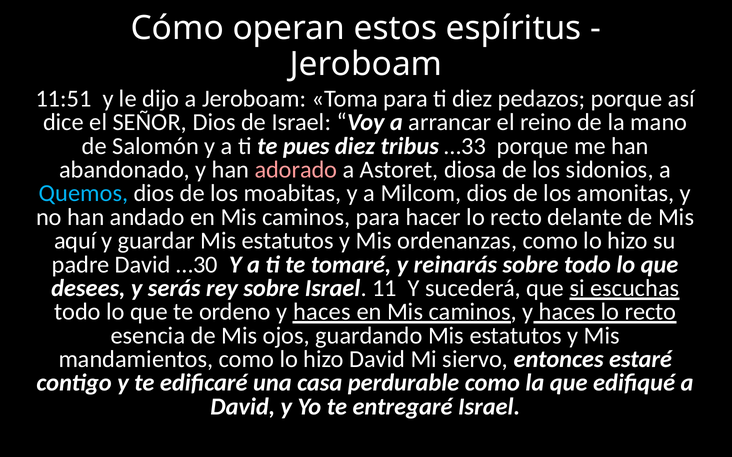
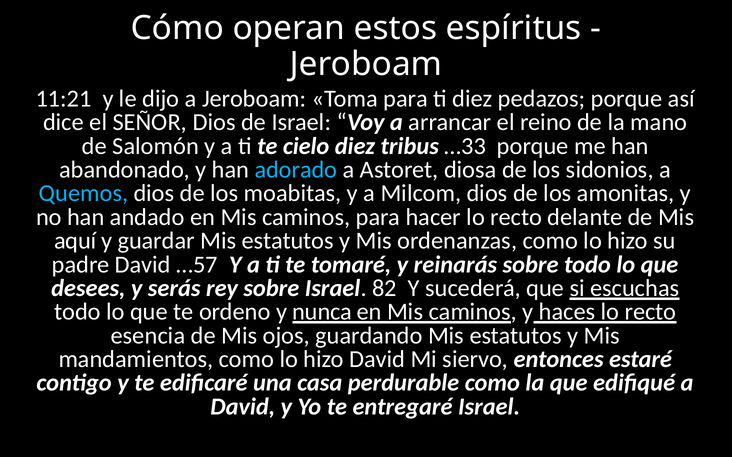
11:51: 11:51 -> 11:21
pues: pues -> cielo
adorado colour: pink -> light blue
…30: …30 -> …57
11: 11 -> 82
ordeno y haces: haces -> nunca
